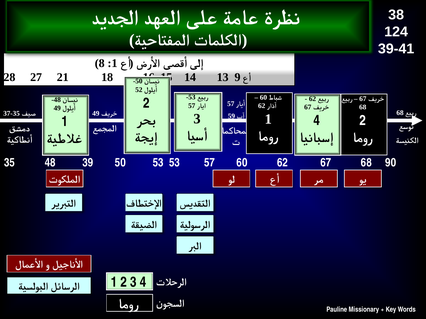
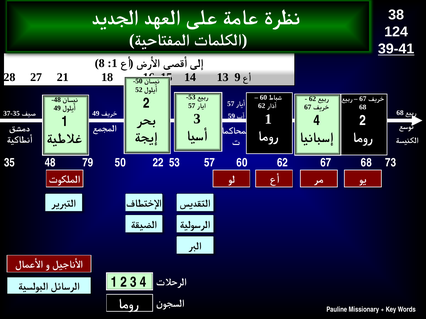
39-41 underline: none -> present
39: 39 -> 79
50 53: 53 -> 22
90: 90 -> 73
